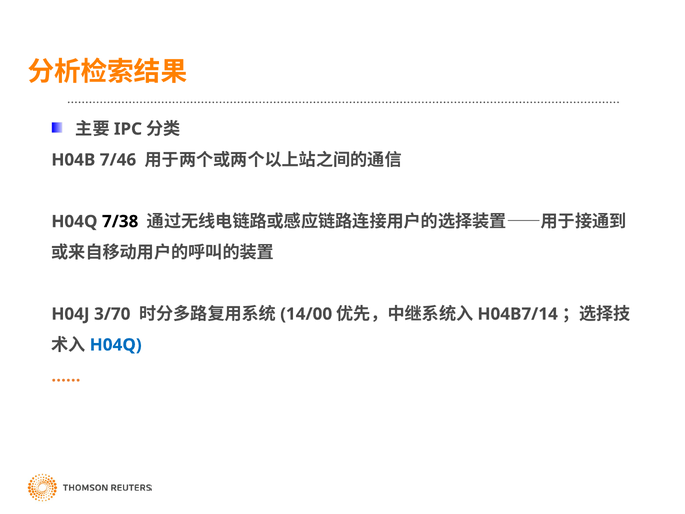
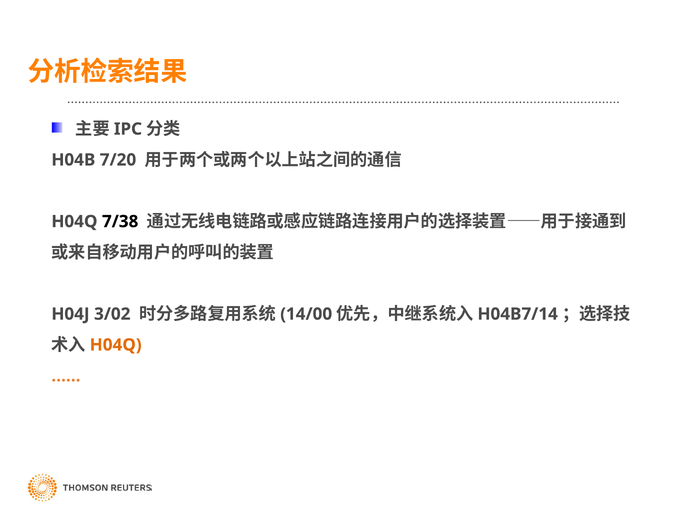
7/46: 7/46 -> 7/20
3/70: 3/70 -> 3/02
H04Q at (116, 345) colour: blue -> orange
